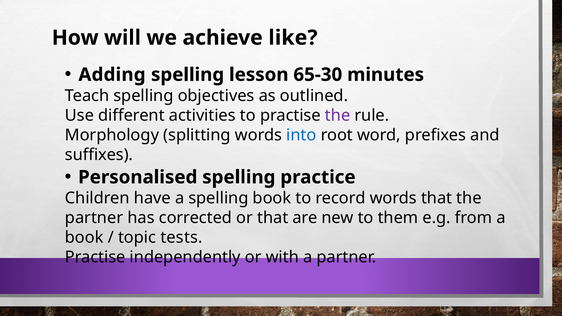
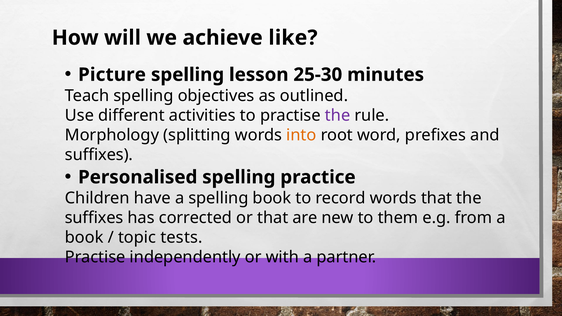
Adding: Adding -> Picture
65-30: 65-30 -> 25-30
into colour: blue -> orange
partner at (94, 218): partner -> suffixes
